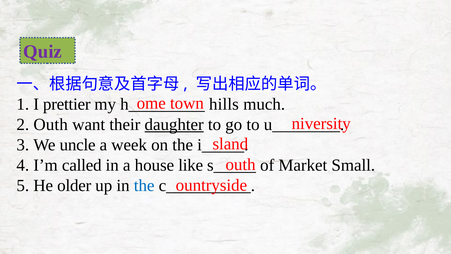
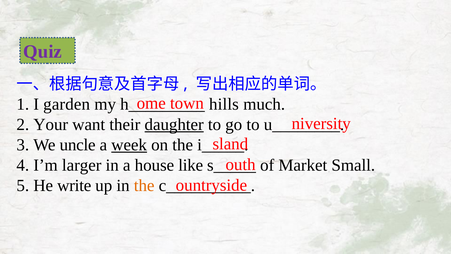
prettier: prettier -> garden
Outh at (51, 124): Outh -> Your
week underline: none -> present
called: called -> larger
older: older -> write
the at (144, 185) colour: blue -> orange
